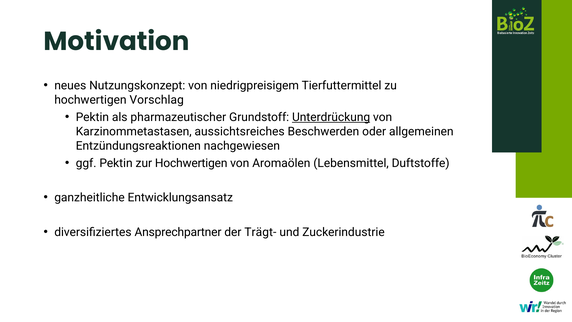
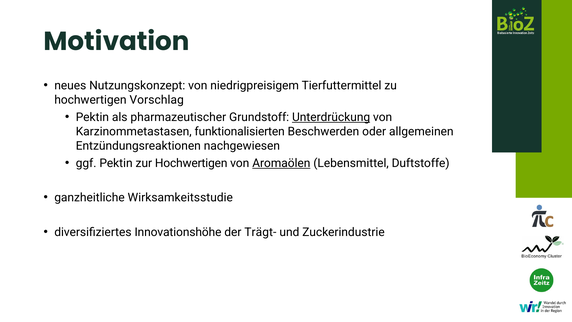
aussichtsreiches: aussichtsreiches -> funktionalisierten
Aromaölen underline: none -> present
Entwicklungsansatz: Entwicklungsansatz -> Wirksamkeitsstudie
Ansprechpartner: Ansprechpartner -> Innovationshöhe
